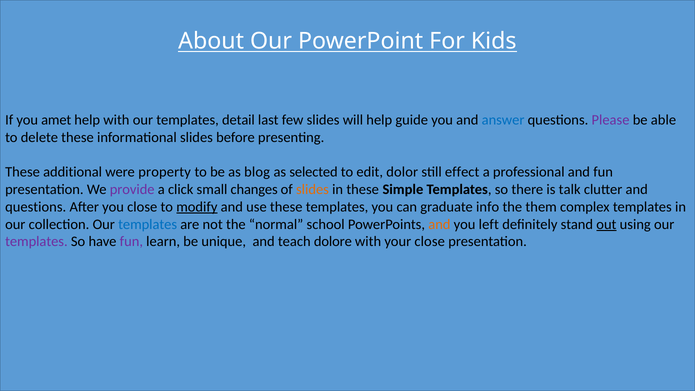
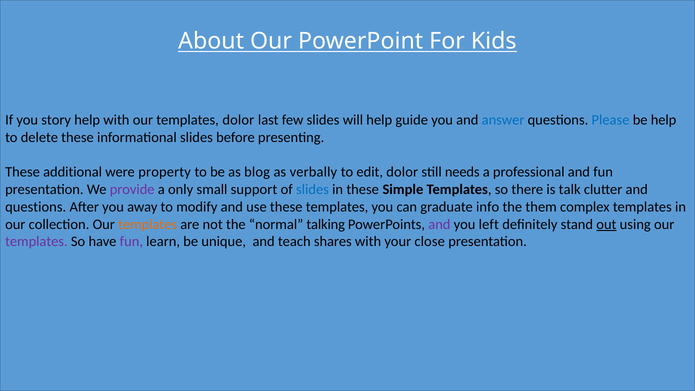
amet: amet -> story
templates detail: detail -> dolor
Please colour: purple -> blue
be able: able -> help
selected: selected -> verbally
effect: effect -> needs
click: click -> only
changes: changes -> support
slides at (312, 190) colour: orange -> blue
you close: close -> away
modify underline: present -> none
templates at (148, 224) colour: blue -> orange
school: school -> talking
and at (439, 224) colour: orange -> purple
dolore: dolore -> shares
